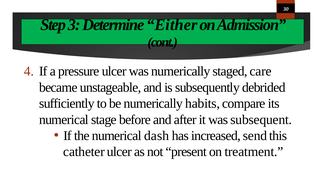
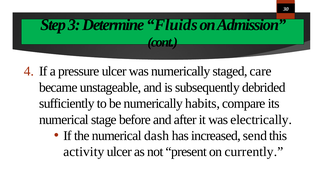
Either: Either -> Fluids
subsequent: subsequent -> electrically
catheter: catheter -> activity
treatment: treatment -> currently
